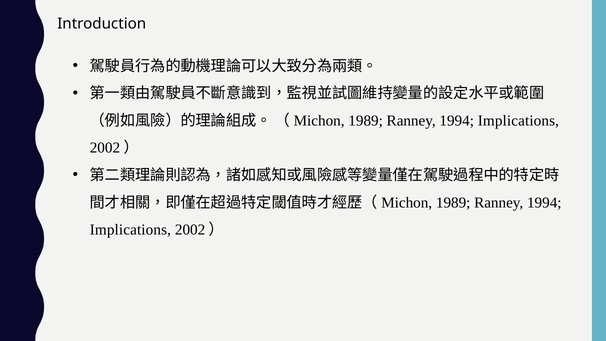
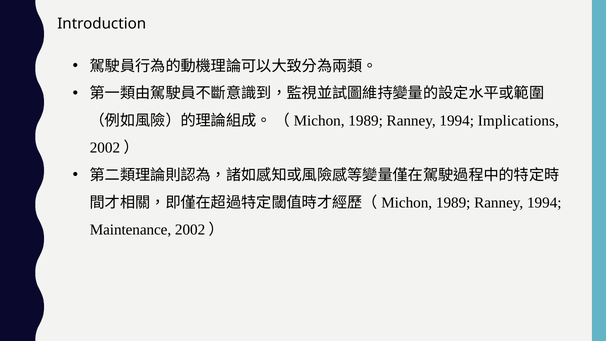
Implications at (130, 230): Implications -> Maintenance
